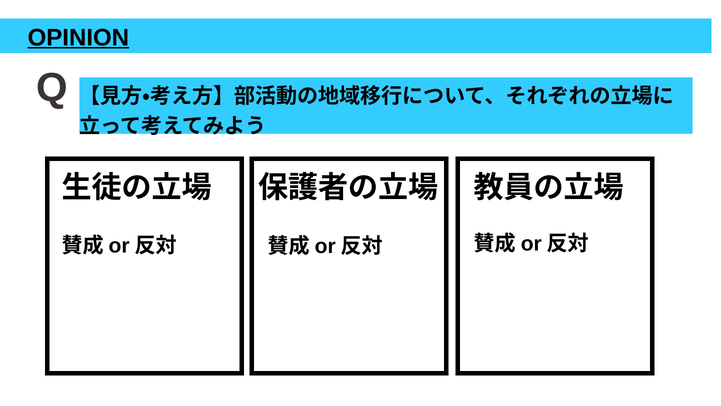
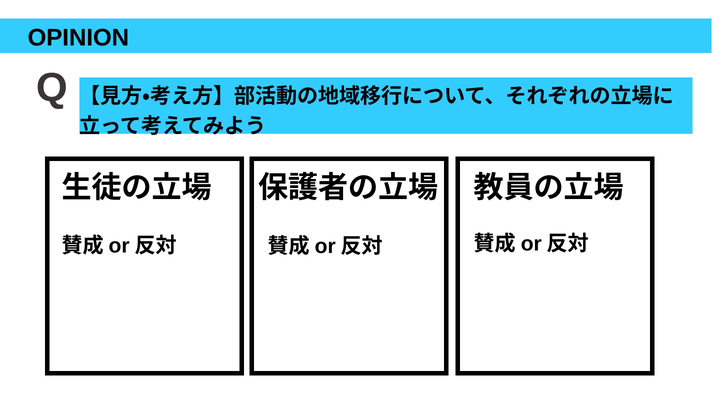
OPINION underline: present -> none
